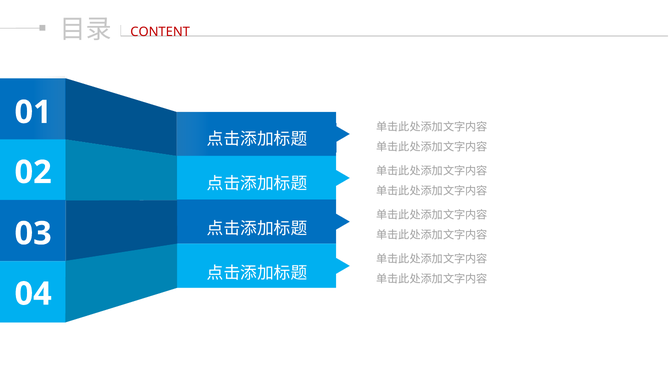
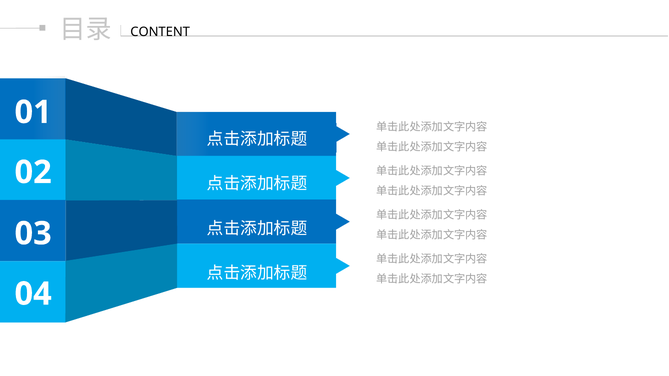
CONTENT colour: red -> black
